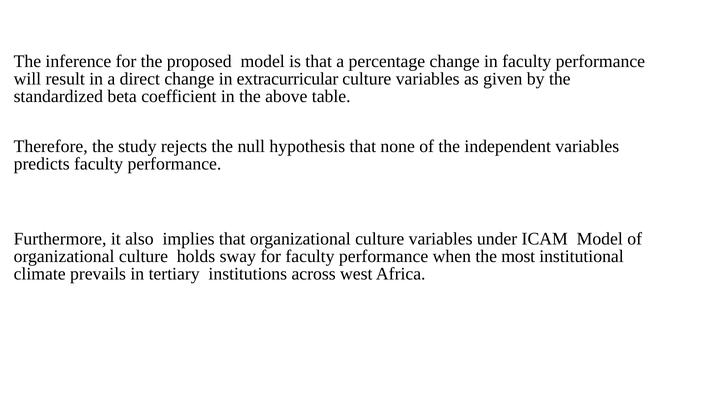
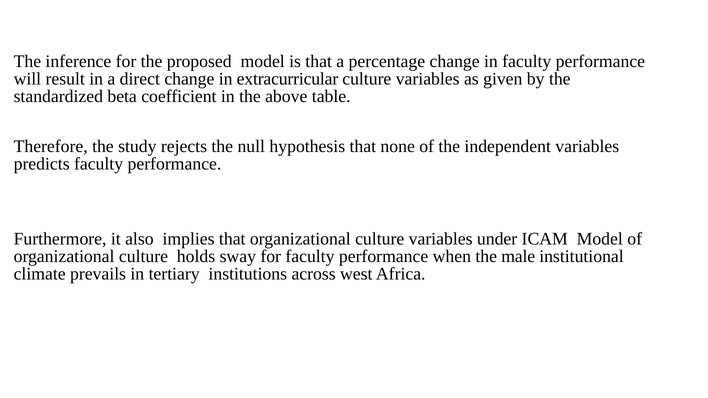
most: most -> male
